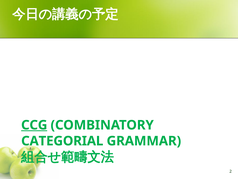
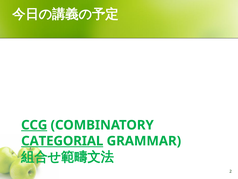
CATEGORIAL underline: none -> present
